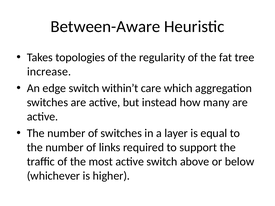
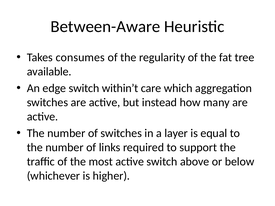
topologies: topologies -> consumes
increase: increase -> available
